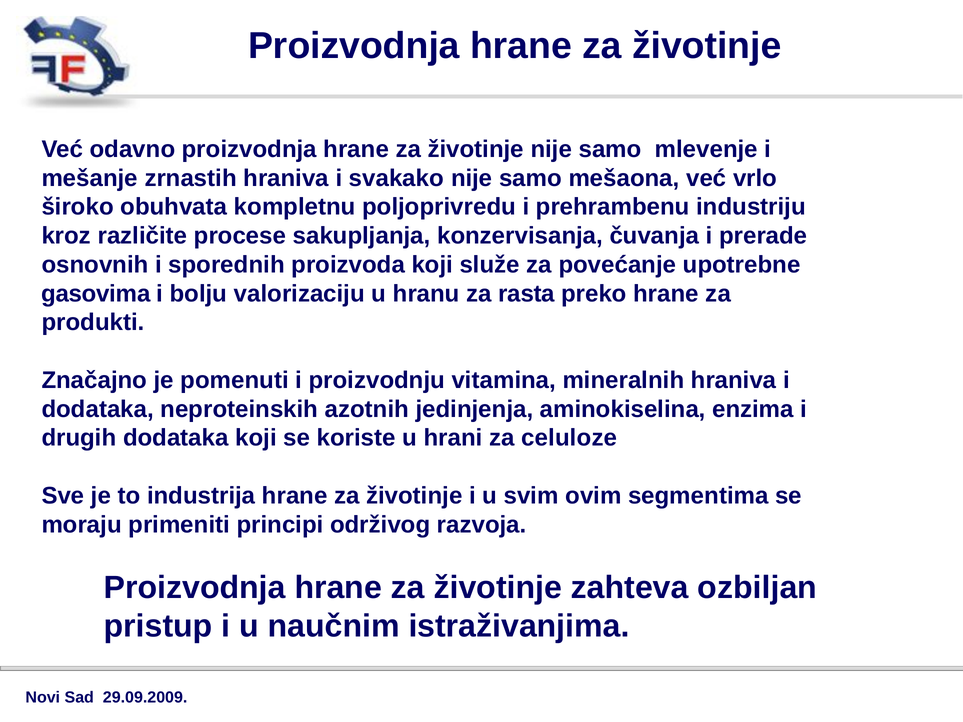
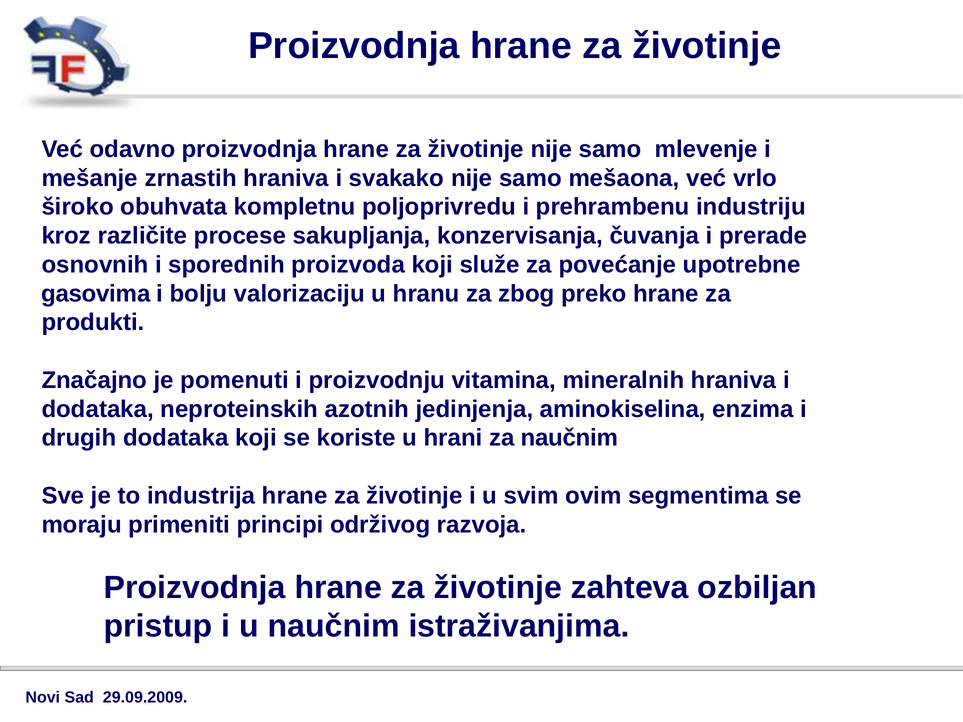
rasta: rasta -> zbog
za celuloze: celuloze -> naučnim
